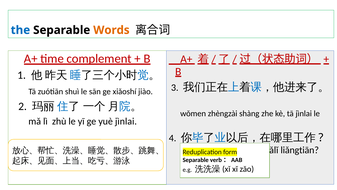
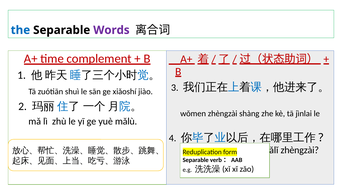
Words colour: orange -> purple
yuè jìnlai: jìnlai -> mǎlù
liǎngtiān at (300, 150): liǎngtiān -> zhèngzài
